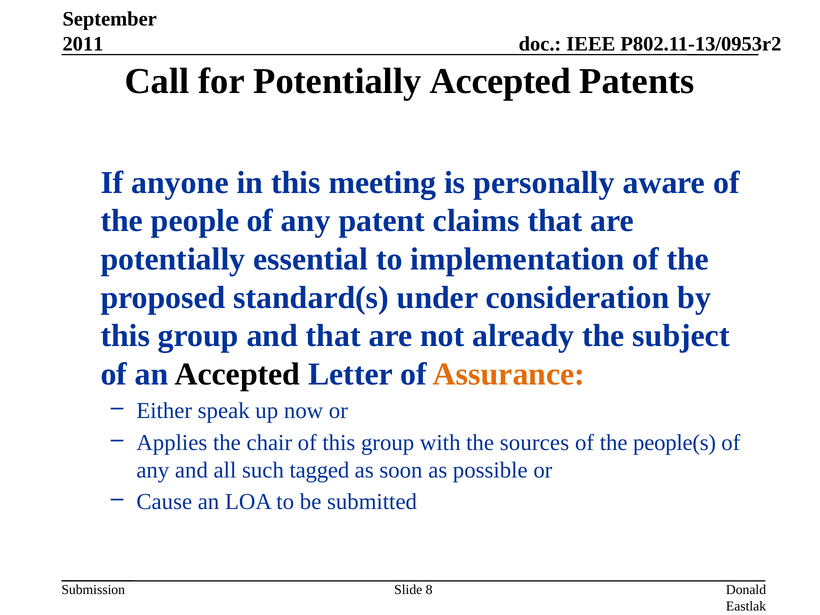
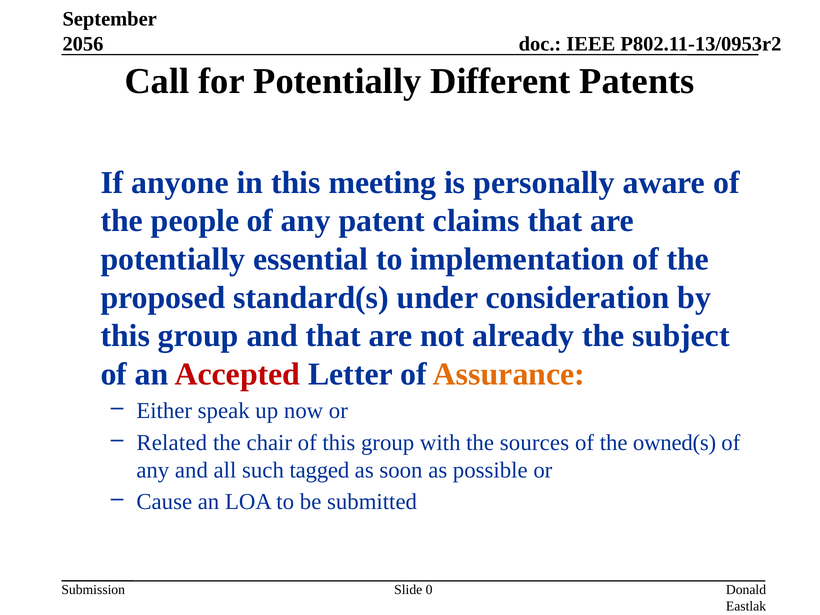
2011: 2011 -> 2056
Potentially Accepted: Accepted -> Different
Accepted at (237, 374) colour: black -> red
Applies: Applies -> Related
people(s: people(s -> owned(s
8: 8 -> 0
